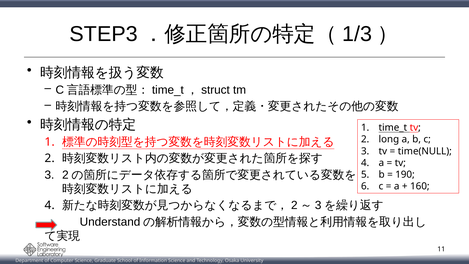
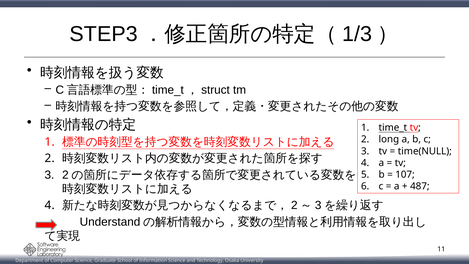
190: 190 -> 107
160: 160 -> 487
